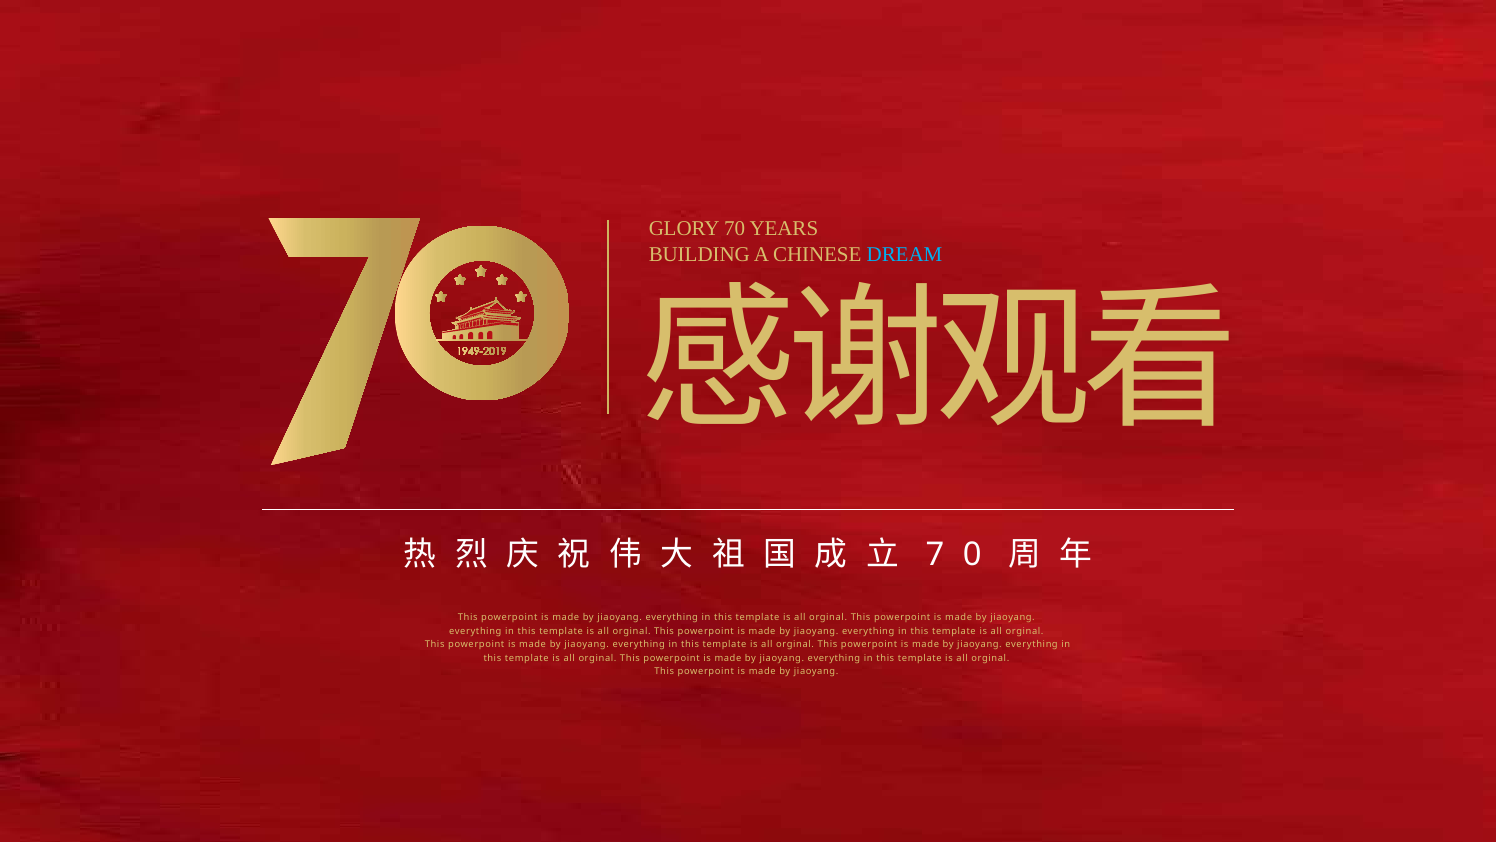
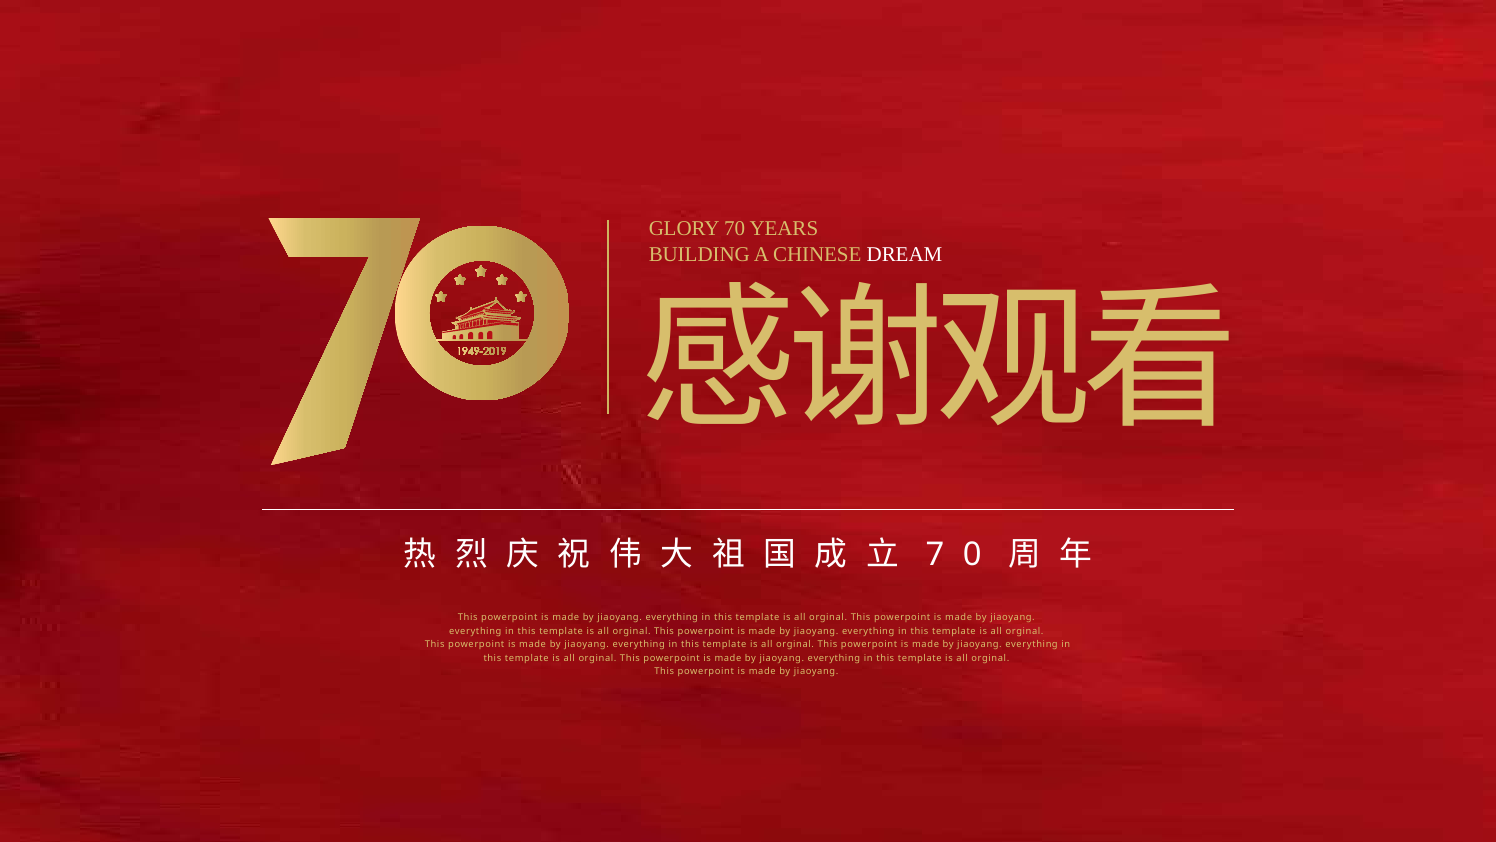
DREAM colour: light blue -> white
